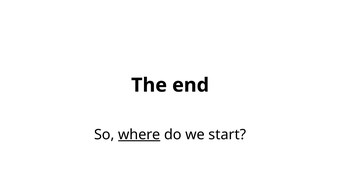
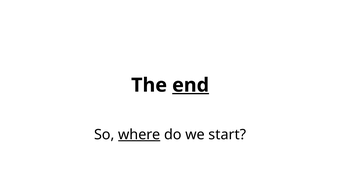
end underline: none -> present
